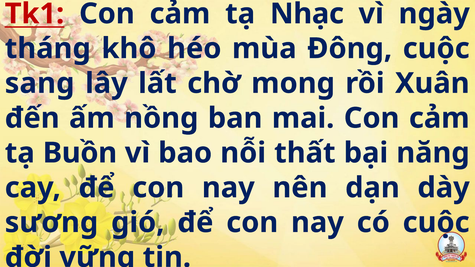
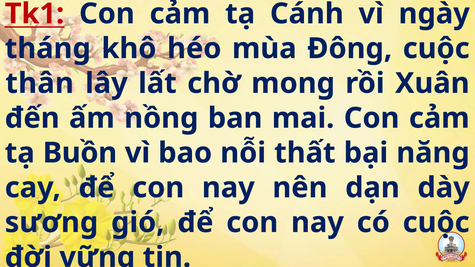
Nhạc: Nhạc -> Cánh
sang: sang -> thân
